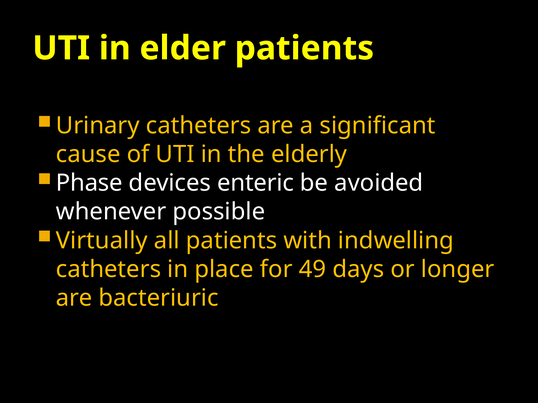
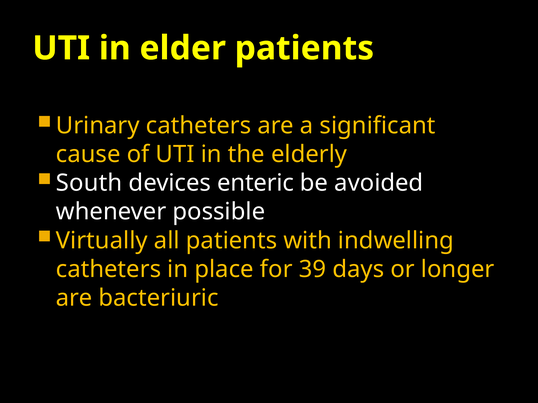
Phase: Phase -> South
49: 49 -> 39
